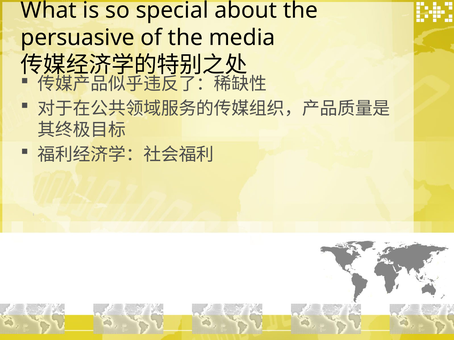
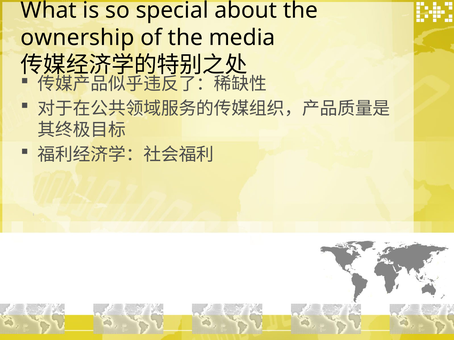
persuasive: persuasive -> ownership
